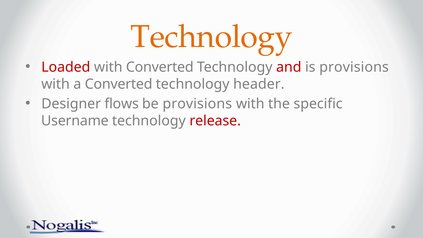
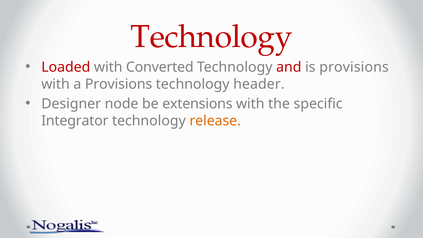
Technology at (212, 37) colour: orange -> red
a Converted: Converted -> Provisions
flows: flows -> node
be provisions: provisions -> extensions
Username: Username -> Integrator
release colour: red -> orange
